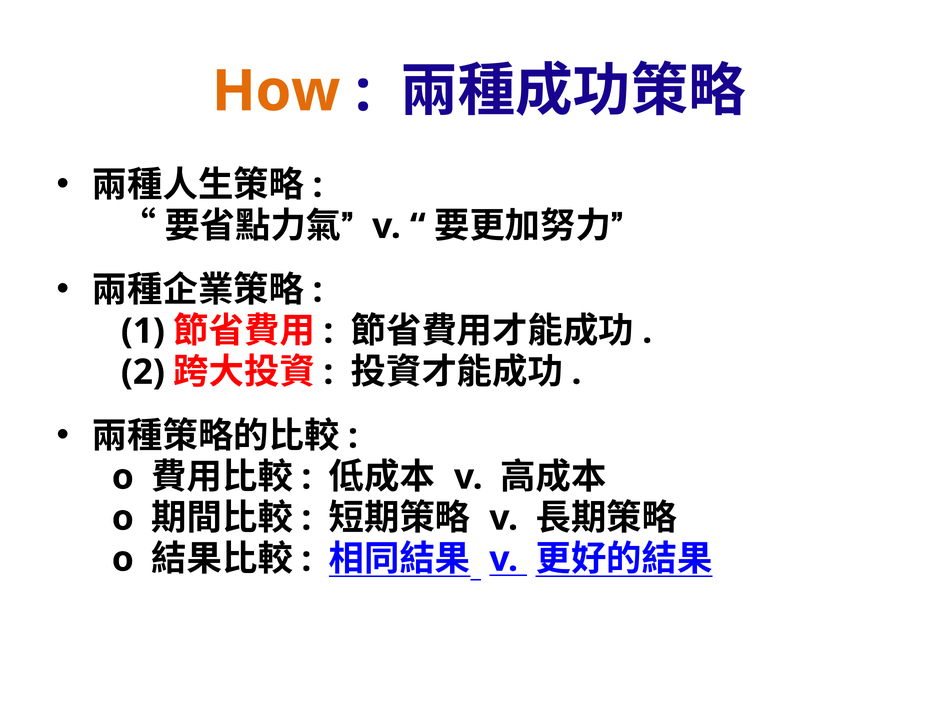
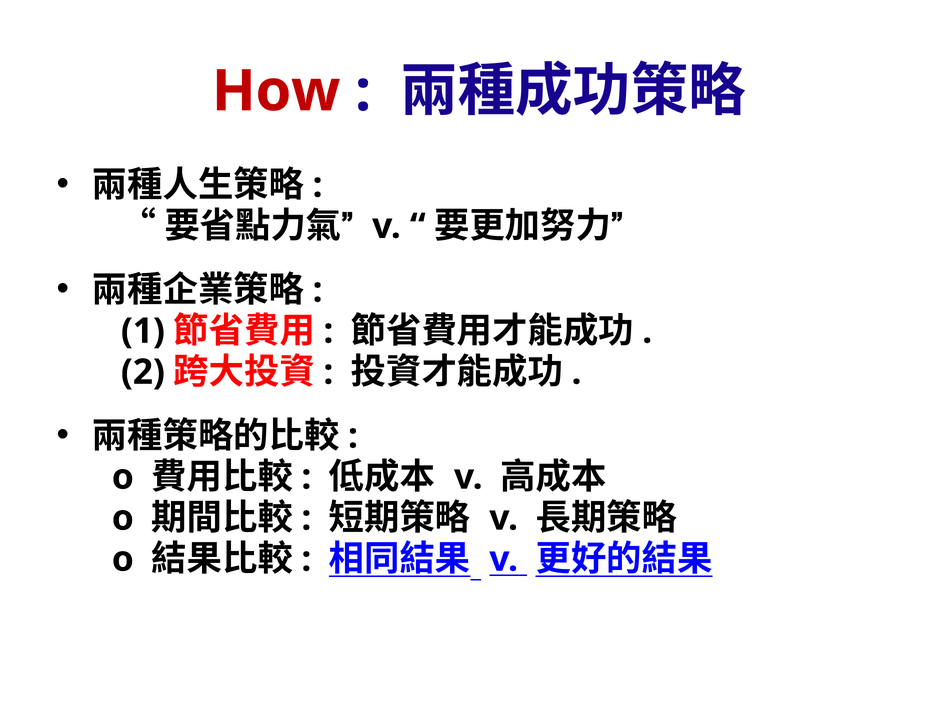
How colour: orange -> red
